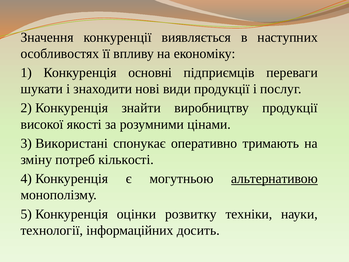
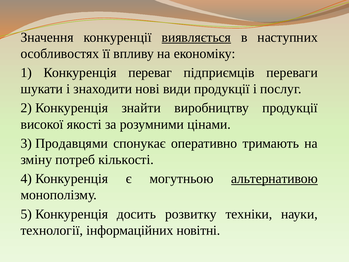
виявляється underline: none -> present
основні: основні -> переваг
Використані: Використані -> Продавцями
оцінки: оцінки -> досить
досить: досить -> новітні
